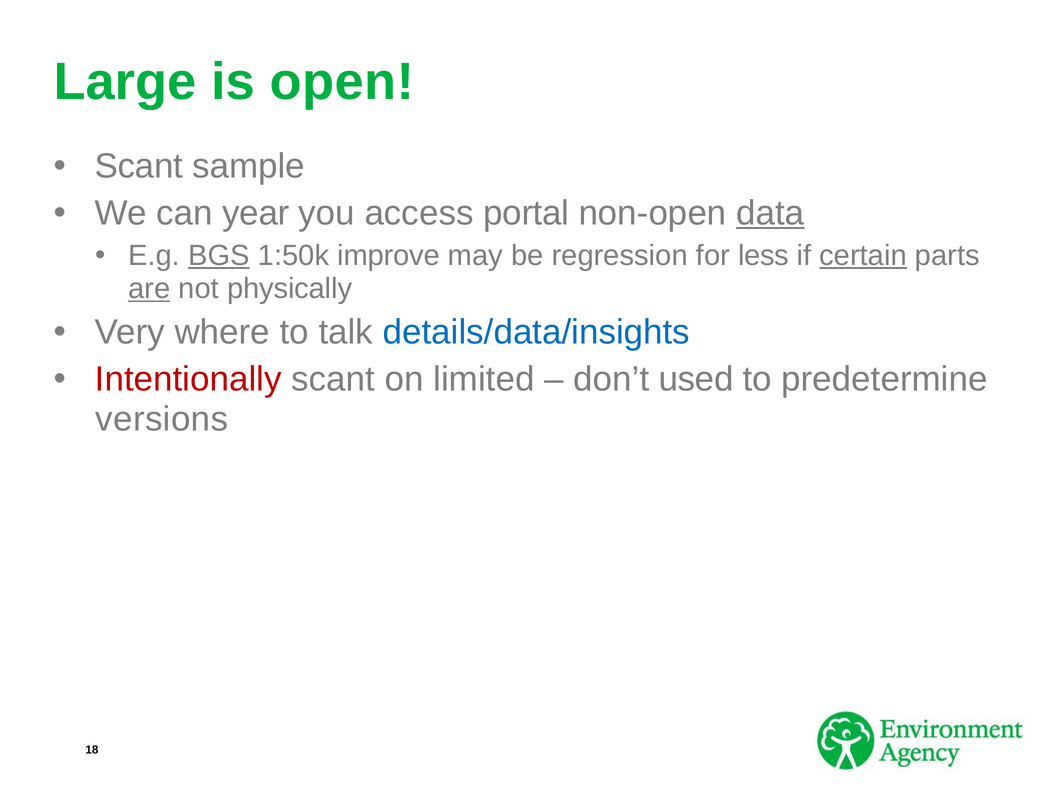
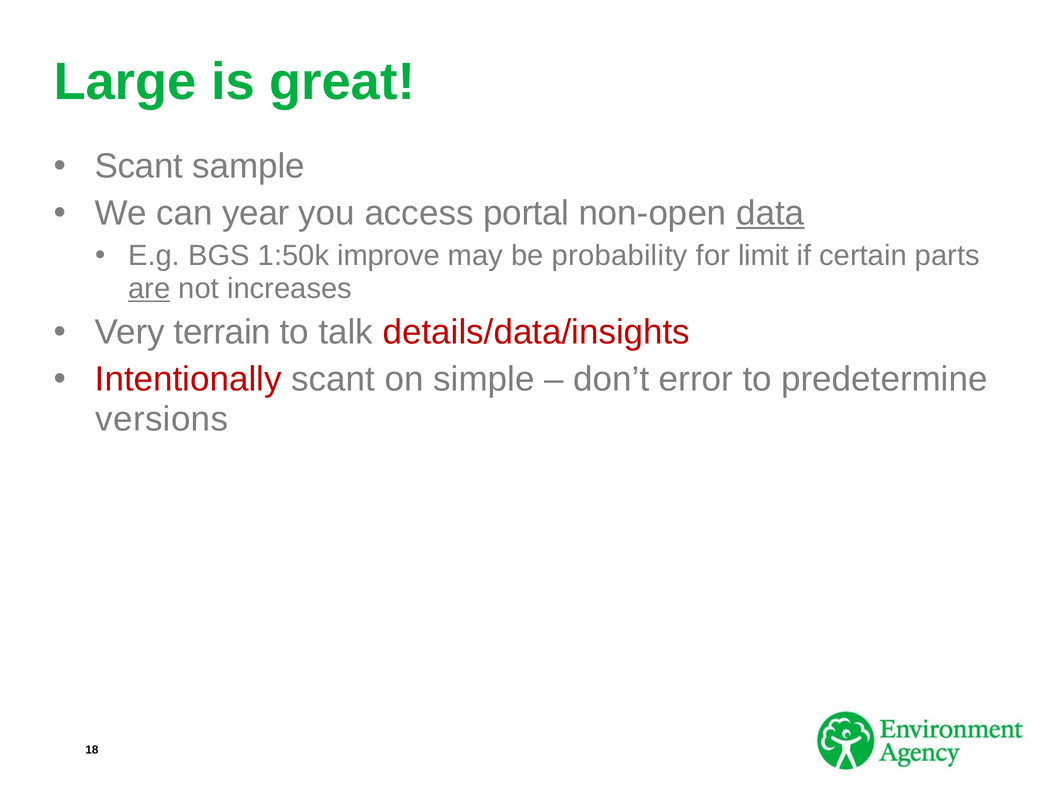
open: open -> great
BGS underline: present -> none
regression: regression -> probability
less: less -> limit
certain underline: present -> none
physically: physically -> increases
where: where -> terrain
details/data/insights colour: blue -> red
limited: limited -> simple
used: used -> error
